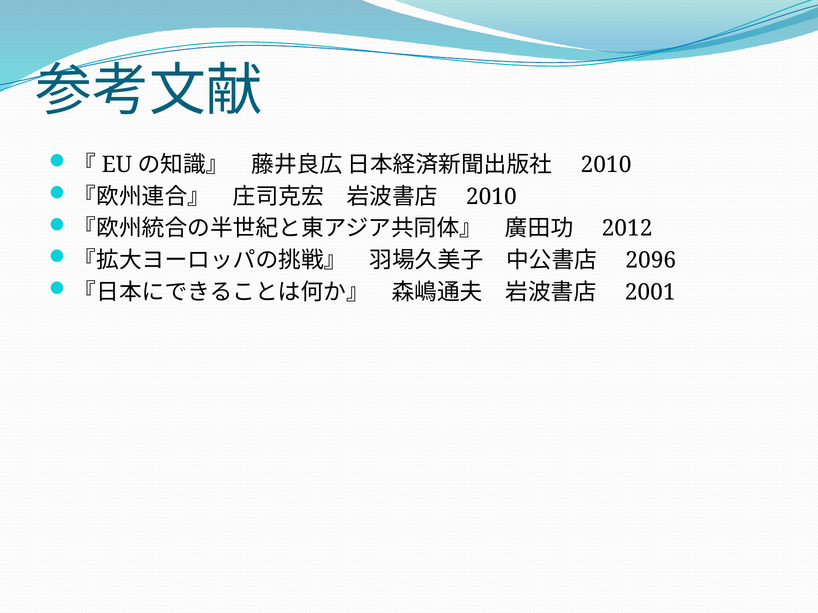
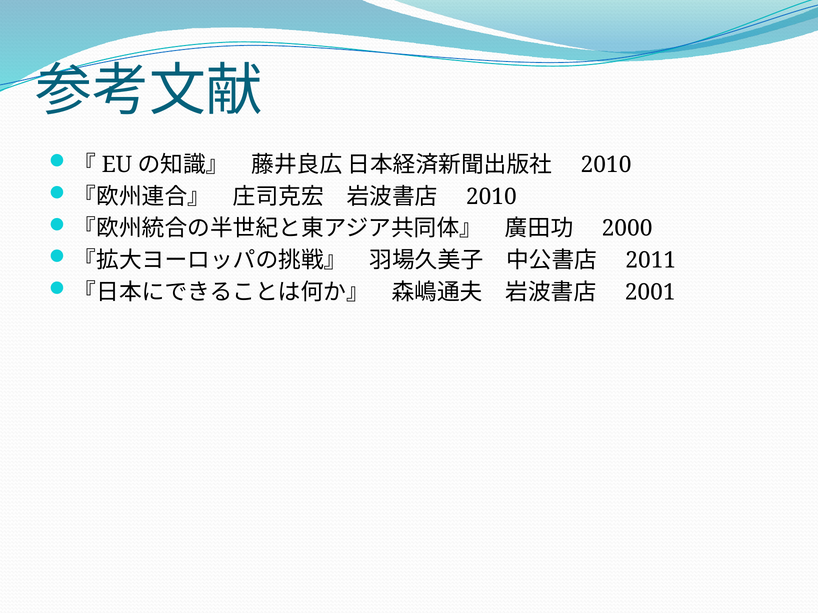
2012: 2012 -> 2000
2096: 2096 -> 2011
